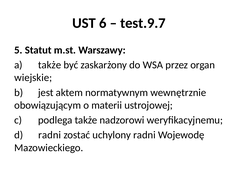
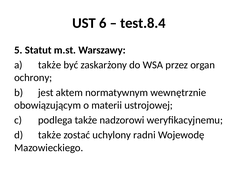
test.9.7: test.9.7 -> test.8.4
wiejskie: wiejskie -> ochrony
d radni: radni -> także
